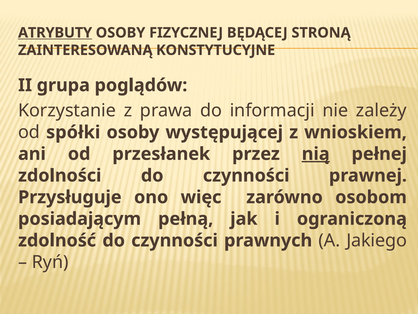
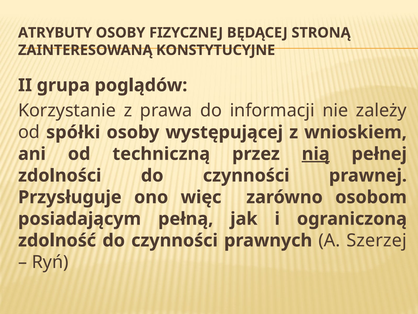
ATRYBUTY underline: present -> none
przesłanek: przesłanek -> techniczną
Jakiego: Jakiego -> Szerzej
